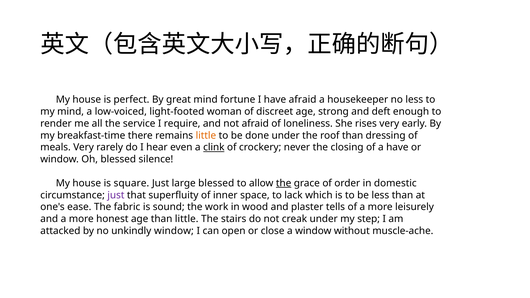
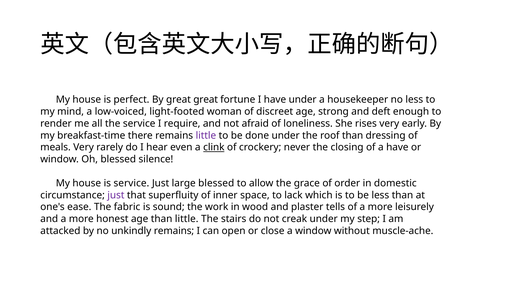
great mind: mind -> great
have afraid: afraid -> under
little at (206, 136) colour: orange -> purple
is square: square -> service
the at (284, 183) underline: present -> none
unkindly window: window -> remains
